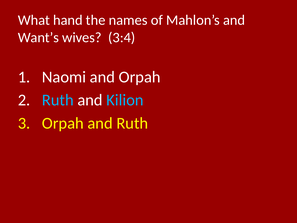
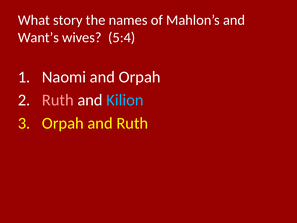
hand: hand -> story
3:4: 3:4 -> 5:4
Ruth at (58, 100) colour: light blue -> pink
